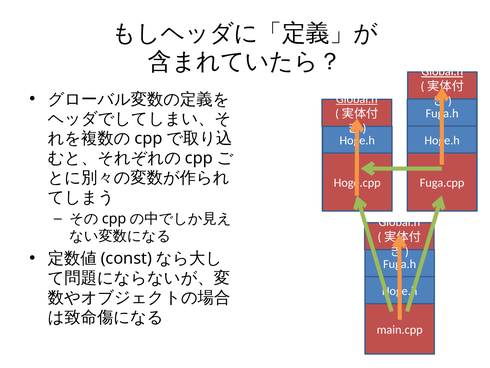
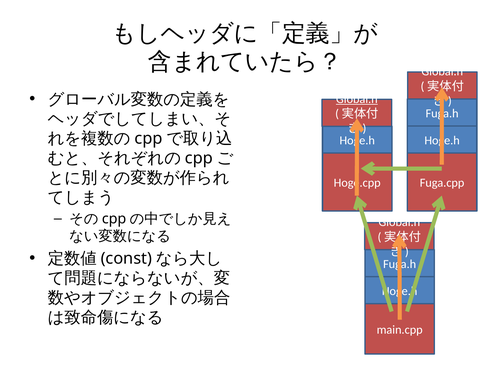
Global.h at (442, 71) underline: present -> none
